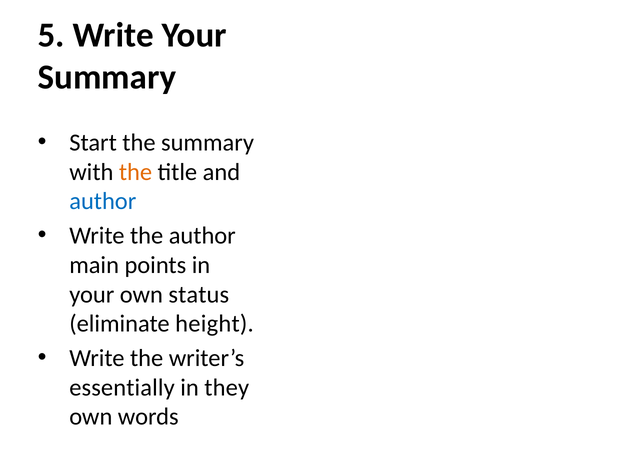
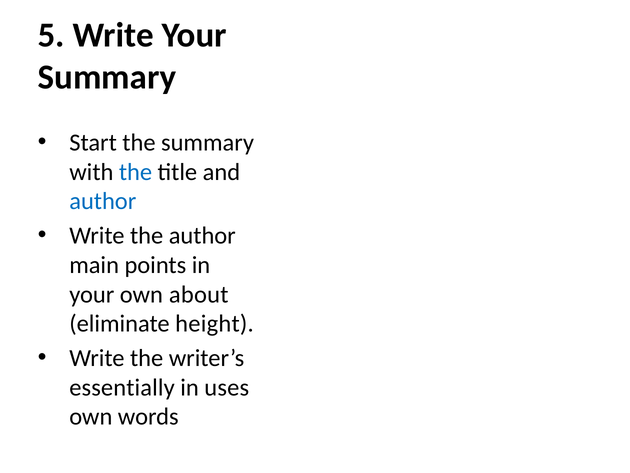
the at (135, 172) colour: orange -> blue
status: status -> about
they: they -> uses
